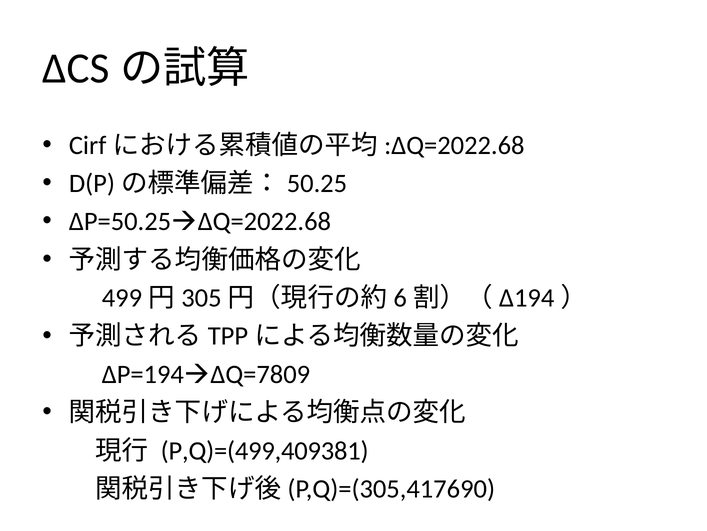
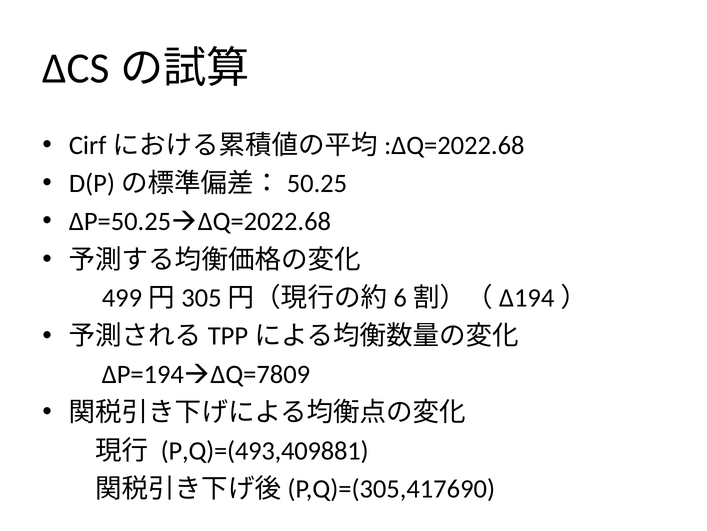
P,Q)=(499,409381: P,Q)=(499,409381 -> P,Q)=(493,409881
